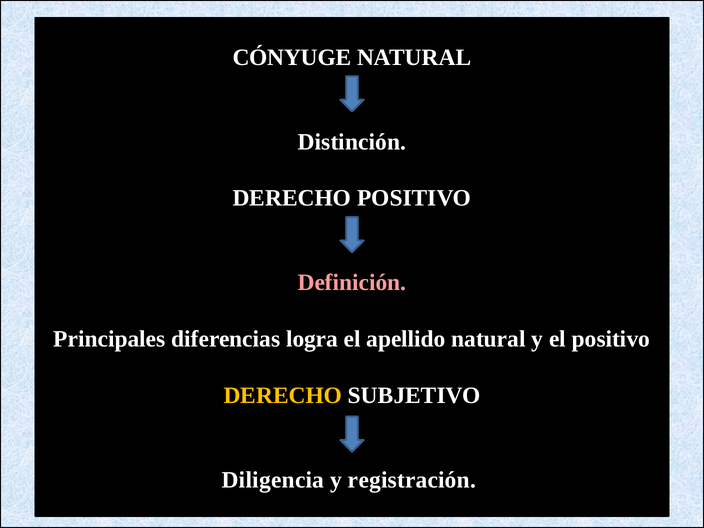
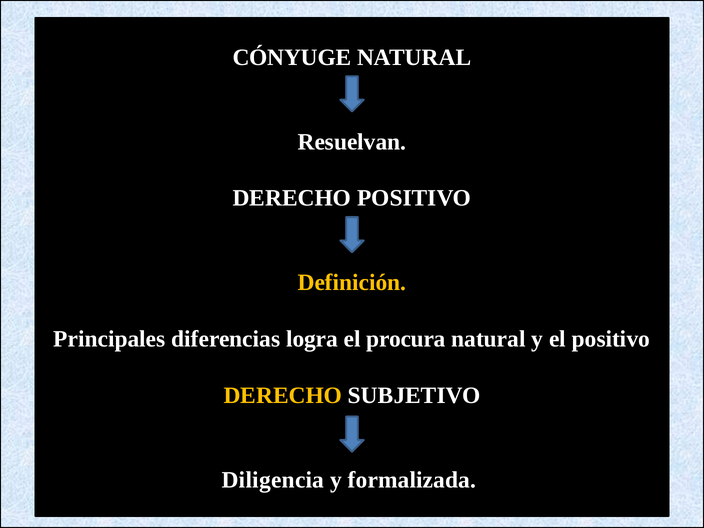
Distinción: Distinción -> Resuelvan
Definición colour: pink -> yellow
apellido: apellido -> procura
registración: registración -> formalizada
